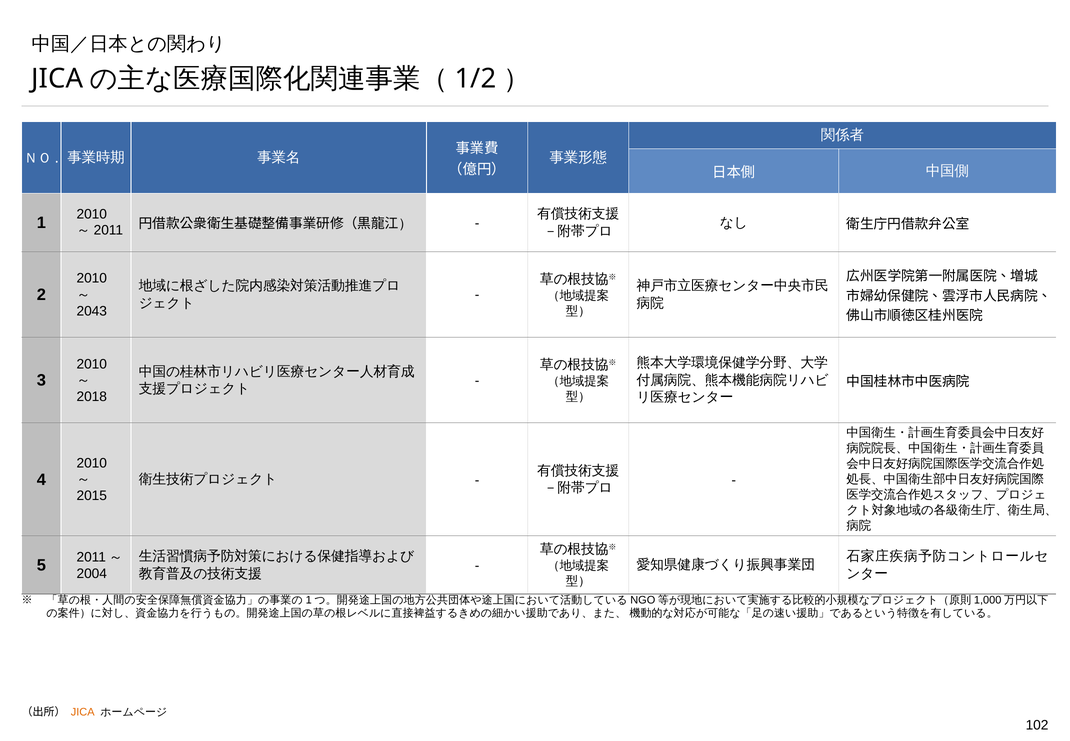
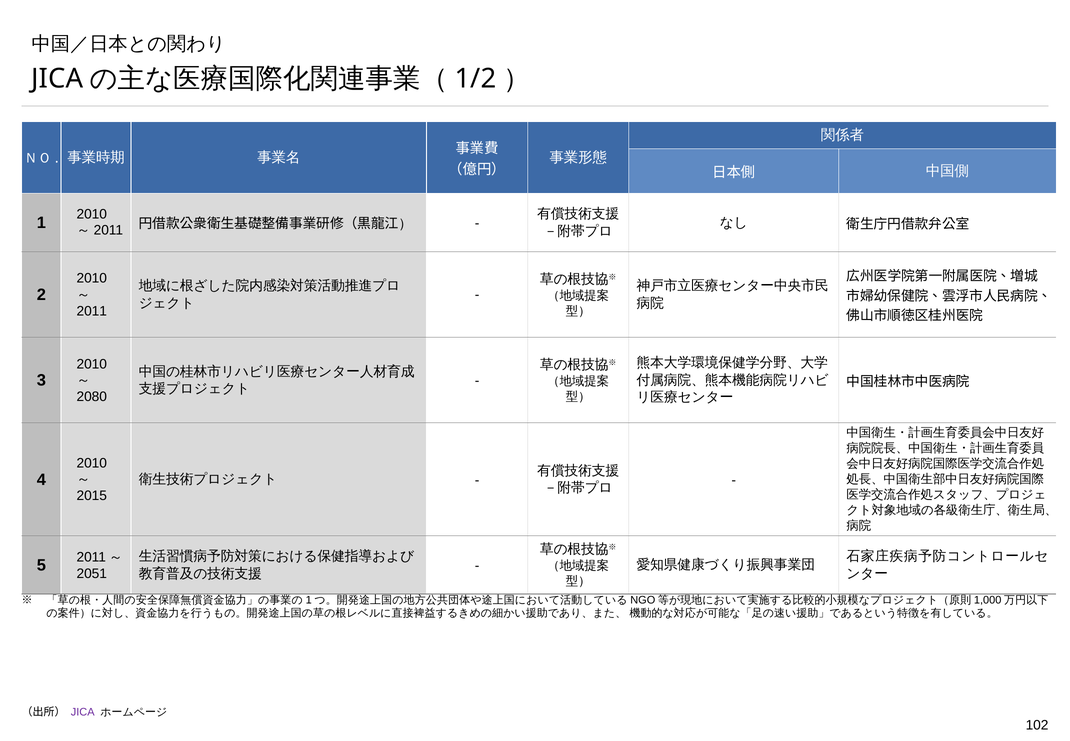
2043: 2043 -> 2011
2018: 2018 -> 2080
2004: 2004 -> 2051
JICA colour: orange -> purple
